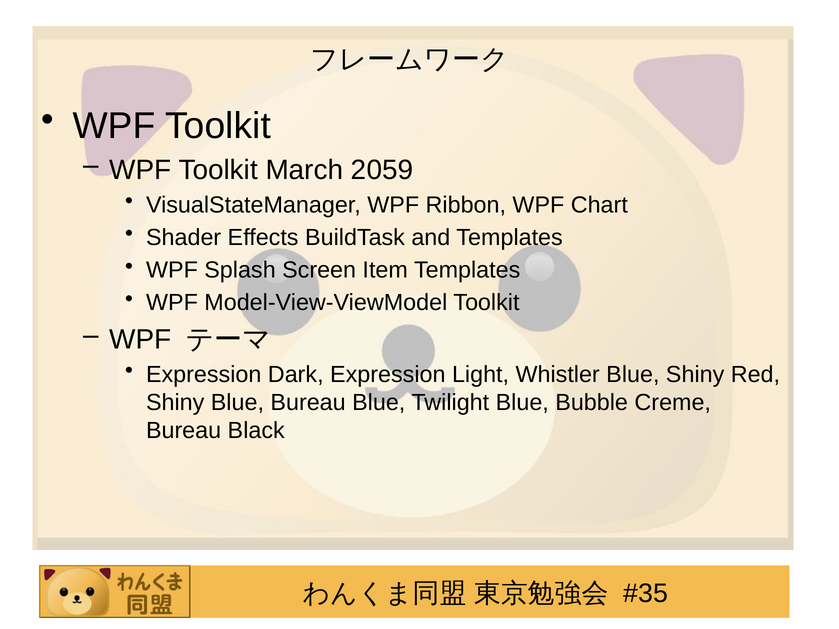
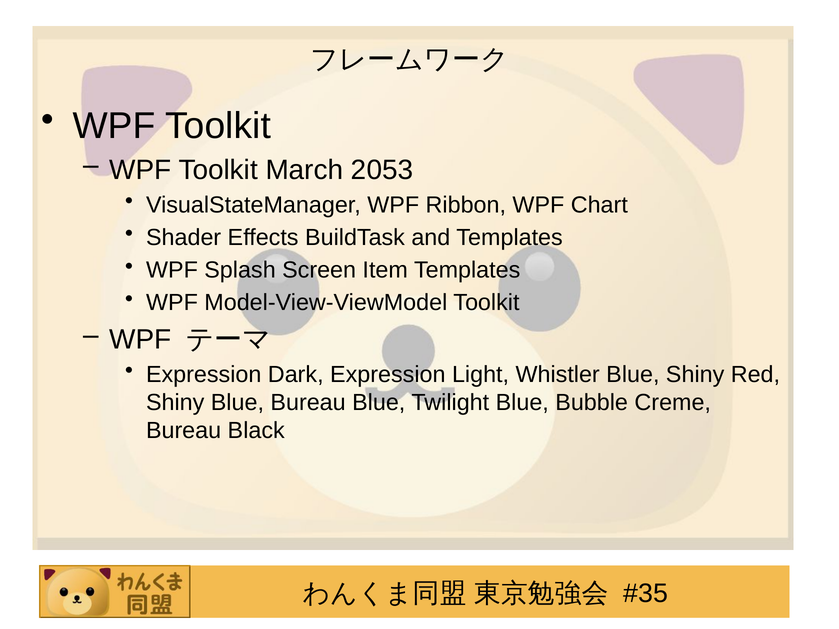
2059: 2059 -> 2053
